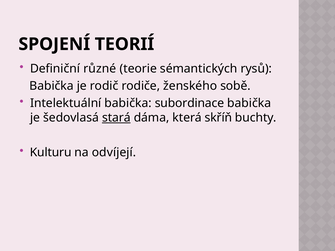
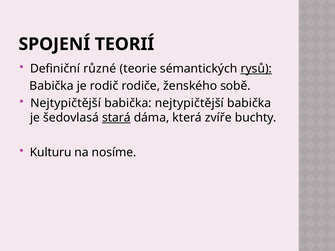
rysů underline: none -> present
Intelektuální at (66, 103): Intelektuální -> Nejtypičtější
babička subordinace: subordinace -> nejtypičtější
skříň: skříň -> zvíře
odvíjejí: odvíjejí -> nosíme
